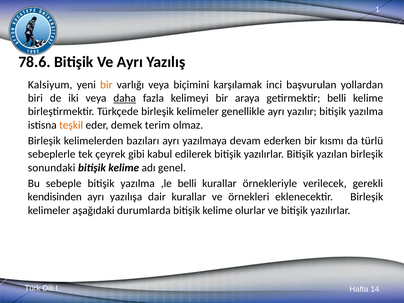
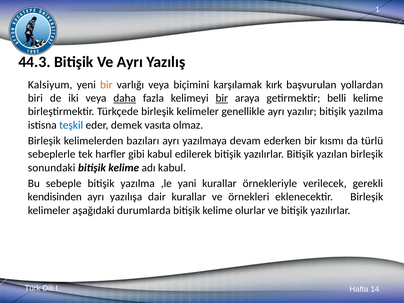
78.6: 78.6 -> 44.3
inci: inci -> kırk
bir at (222, 98) underline: none -> present
teşkil colour: orange -> blue
terim: terim -> vasıta
çeyrek: çeyrek -> harfler
adı genel: genel -> kabul
,le belli: belli -> yani
